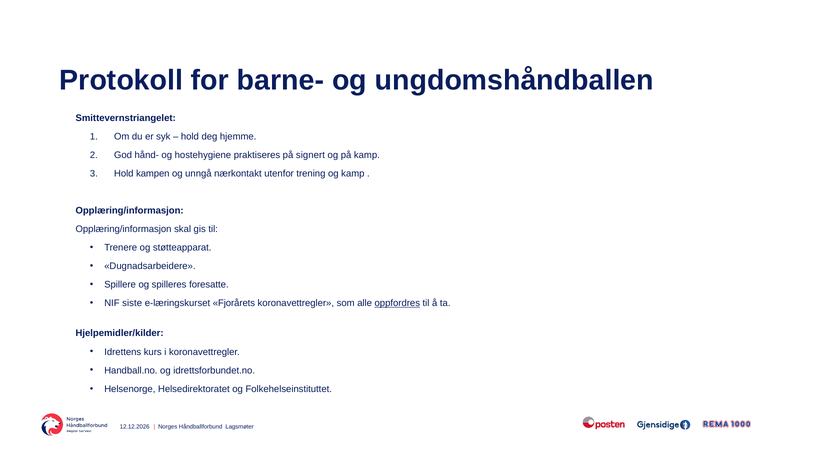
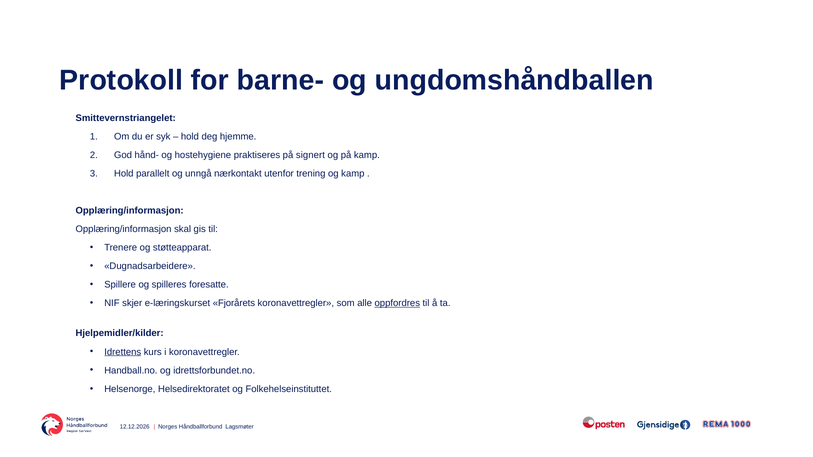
kampen: kampen -> parallelt
siste: siste -> skjer
Idrettens underline: none -> present
